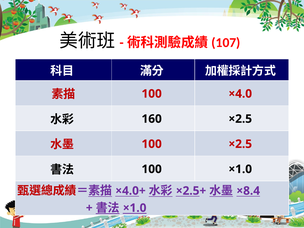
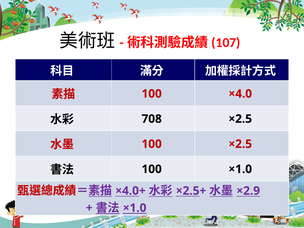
160: 160 -> 708
×8.4: ×8.4 -> ×2.9
